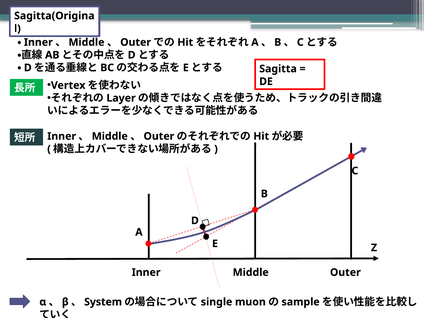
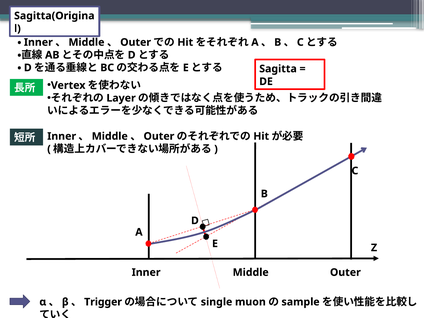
System: System -> Trigger
